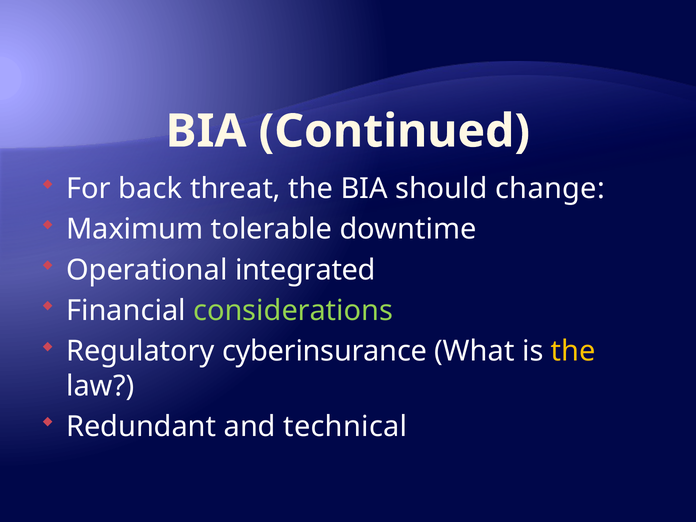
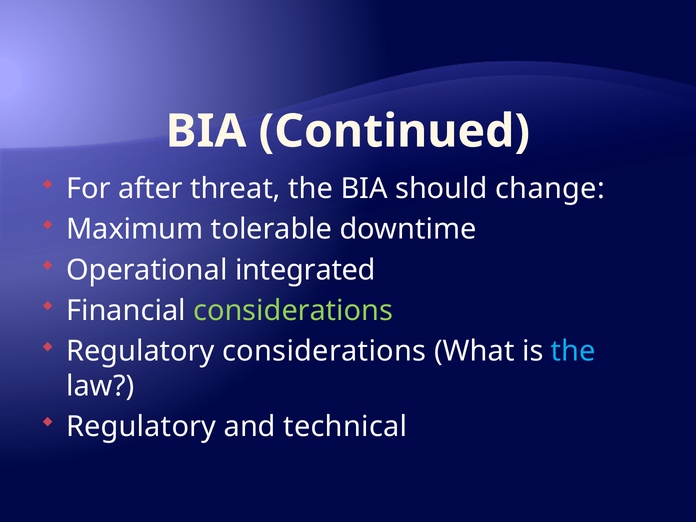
back: back -> after
Regulatory cyberinsurance: cyberinsurance -> considerations
the at (573, 351) colour: yellow -> light blue
Redundant at (141, 427): Redundant -> Regulatory
